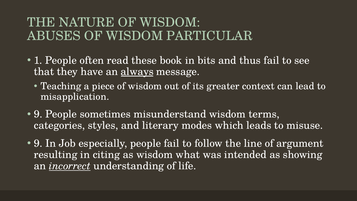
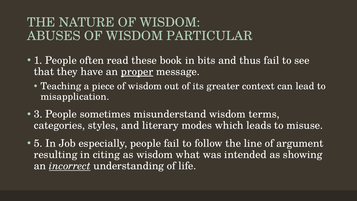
always: always -> proper
9 at (38, 114): 9 -> 3
9 at (38, 143): 9 -> 5
